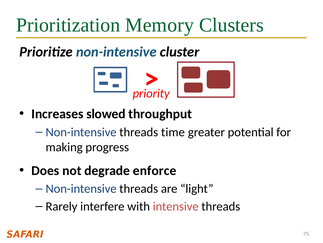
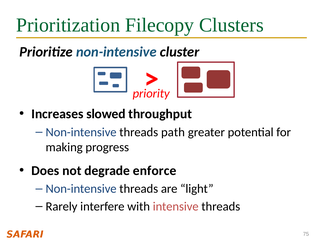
Memory: Memory -> Filecopy
time: time -> path
